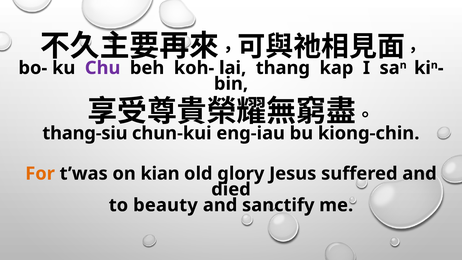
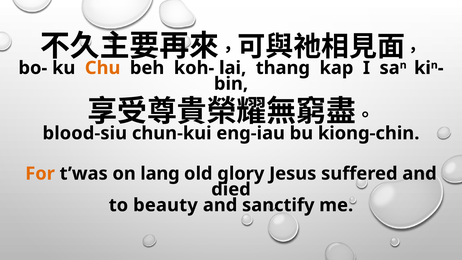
Chu colour: purple -> orange
thang-siu: thang-siu -> blood-siu
kian: kian -> lang
